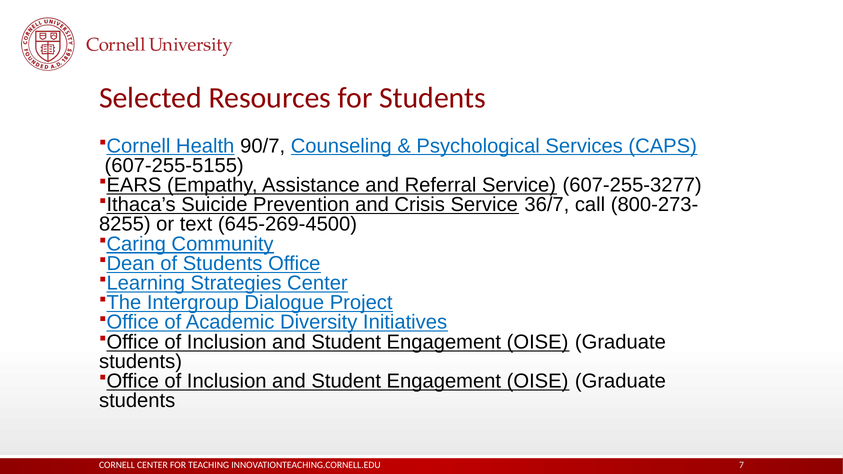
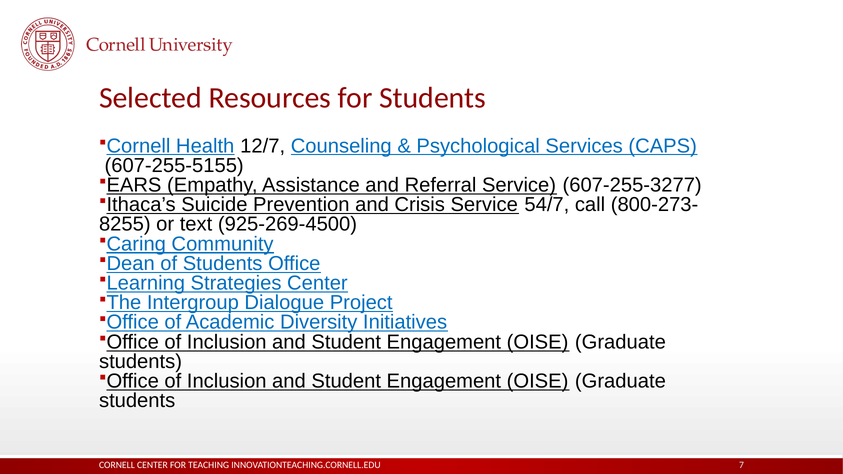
90/7: 90/7 -> 12/7
36/7: 36/7 -> 54/7
645-269-4500: 645-269-4500 -> 925-269-4500
